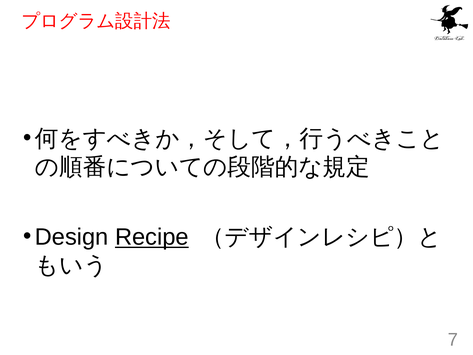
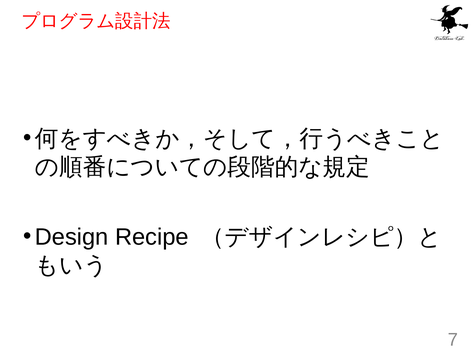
Recipe underline: present -> none
